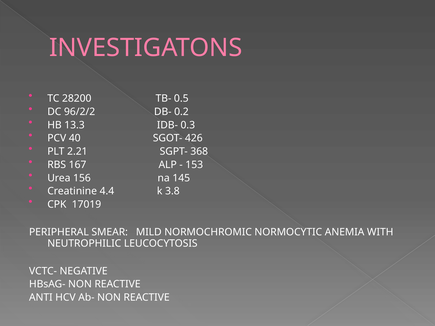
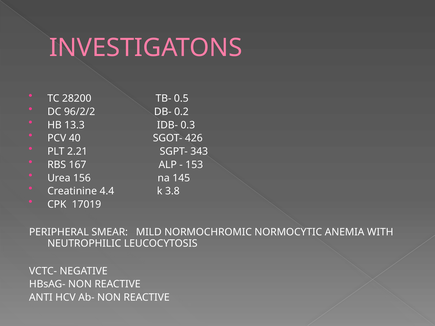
368: 368 -> 343
